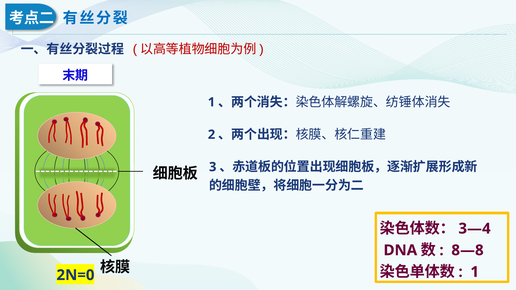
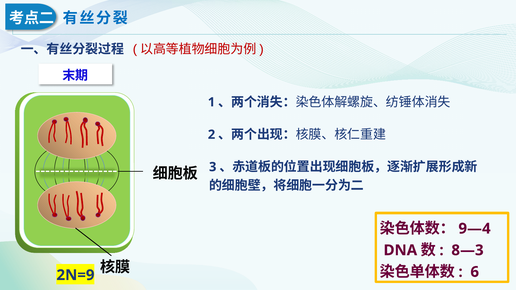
3—4: 3—4 -> 9—4
8—8: 8—8 -> 8—3
1 at (475, 272): 1 -> 6
2N=0: 2N=0 -> 2N=9
